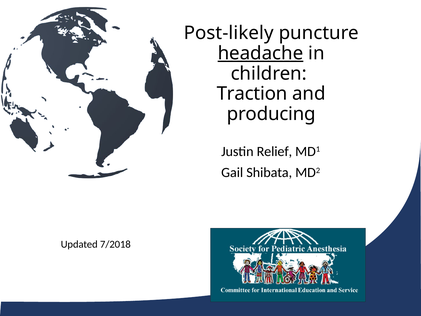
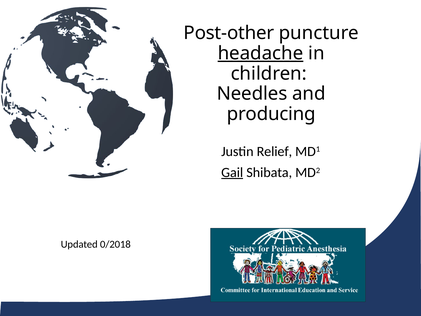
Post-likely: Post-likely -> Post-other
Traction: Traction -> Needles
Gail underline: none -> present
7/2018: 7/2018 -> 0/2018
